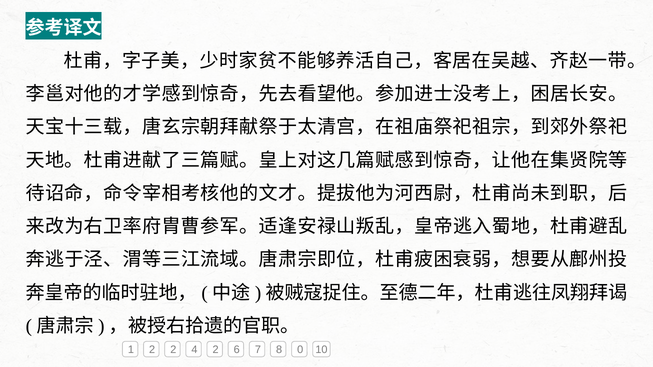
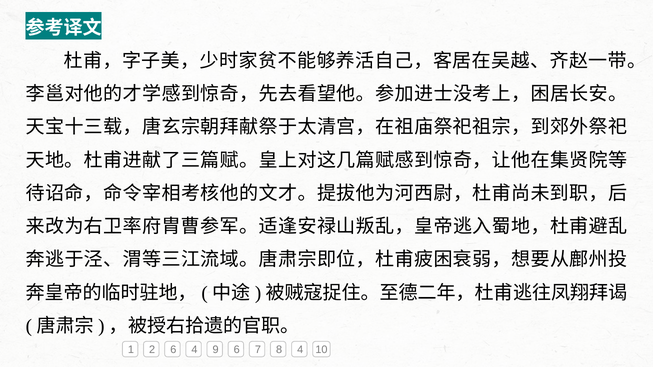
2 2: 2 -> 6
4 2: 2 -> 9
8 0: 0 -> 4
